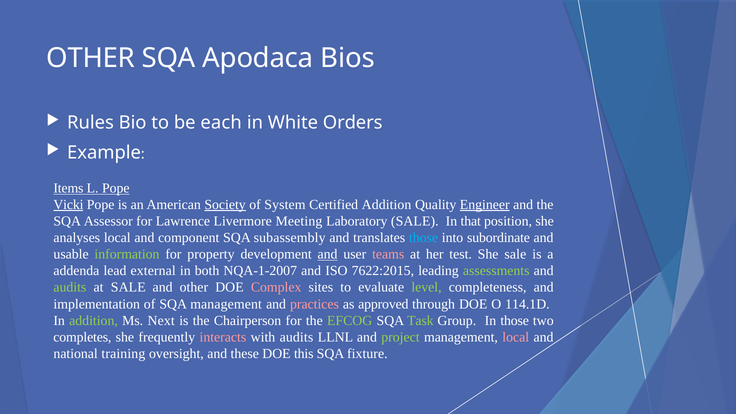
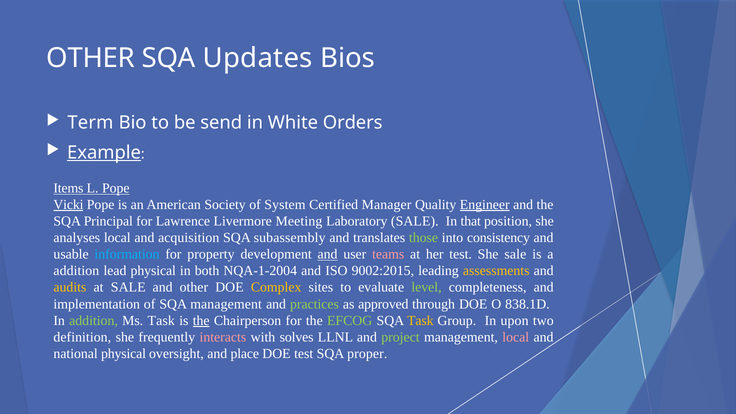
Apodaca: Apodaca -> Updates
Rules: Rules -> Term
each: each -> send
Example underline: none -> present
Society underline: present -> none
Certified Addition: Addition -> Manager
Assessor: Assessor -> Principal
component: component -> acquisition
those at (424, 238) colour: light blue -> light green
subordinate: subordinate -> consistency
information colour: light green -> light blue
addenda at (76, 271): addenda -> addition
lead external: external -> physical
NQA-1-2007: NQA-1-2007 -> NQA-1-2004
7622:2015: 7622:2015 -> 9002:2015
assessments colour: light green -> yellow
audits at (70, 287) colour: light green -> yellow
Complex colour: pink -> yellow
practices colour: pink -> light green
114.1D: 114.1D -> 838.1D
Ms Next: Next -> Task
the at (201, 321) underline: none -> present
Task at (420, 321) colour: light green -> yellow
In those: those -> upon
completes: completes -> definition
with audits: audits -> solves
national training: training -> physical
these: these -> place
DOE this: this -> test
fixture: fixture -> proper
